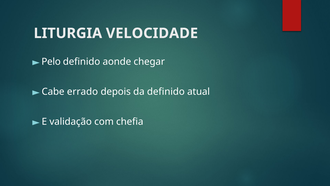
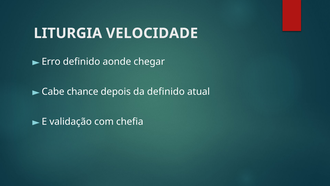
Pelo: Pelo -> Erro
errado: errado -> chance
